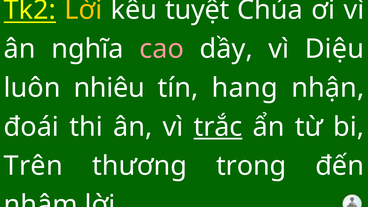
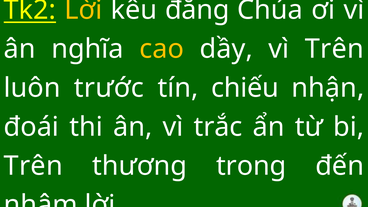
tuyệt: tuyệt -> đắng
cao colour: pink -> yellow
vì Diệu: Diệu -> Trên
nhiêu: nhiêu -> trước
hang: hang -> chiếu
trắc underline: present -> none
